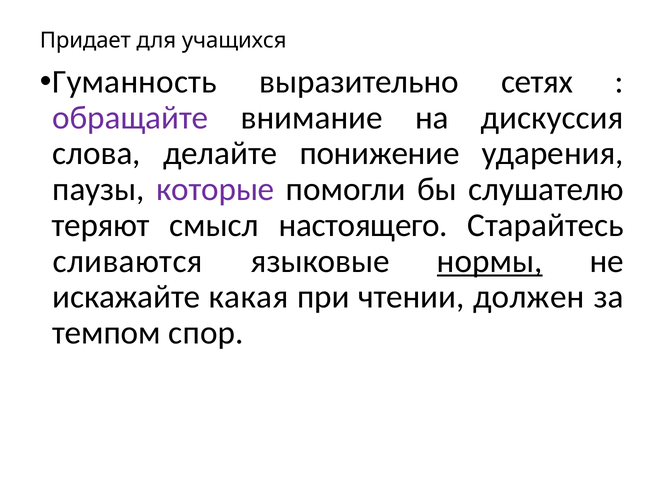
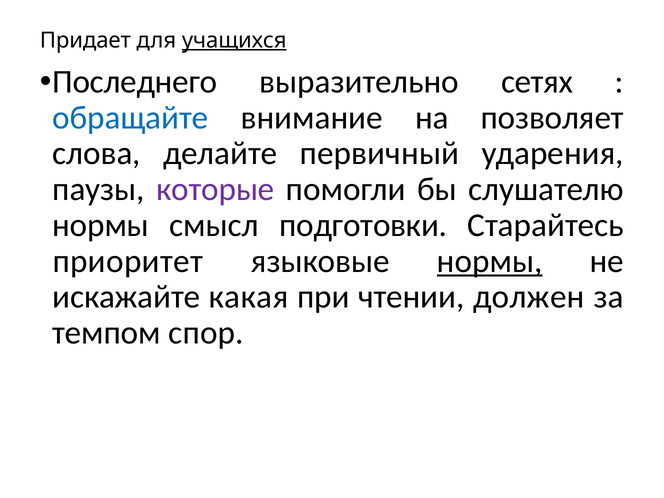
учащихся underline: none -> present
Гуманность: Гуманность -> Последнего
обращайте colour: purple -> blue
дискуссия: дискуссия -> позволяет
понижение: понижение -> первичный
теряют at (101, 225): теряют -> нормы
настоящего: настоящего -> подготовки
сливаются: сливаются -> приоритет
